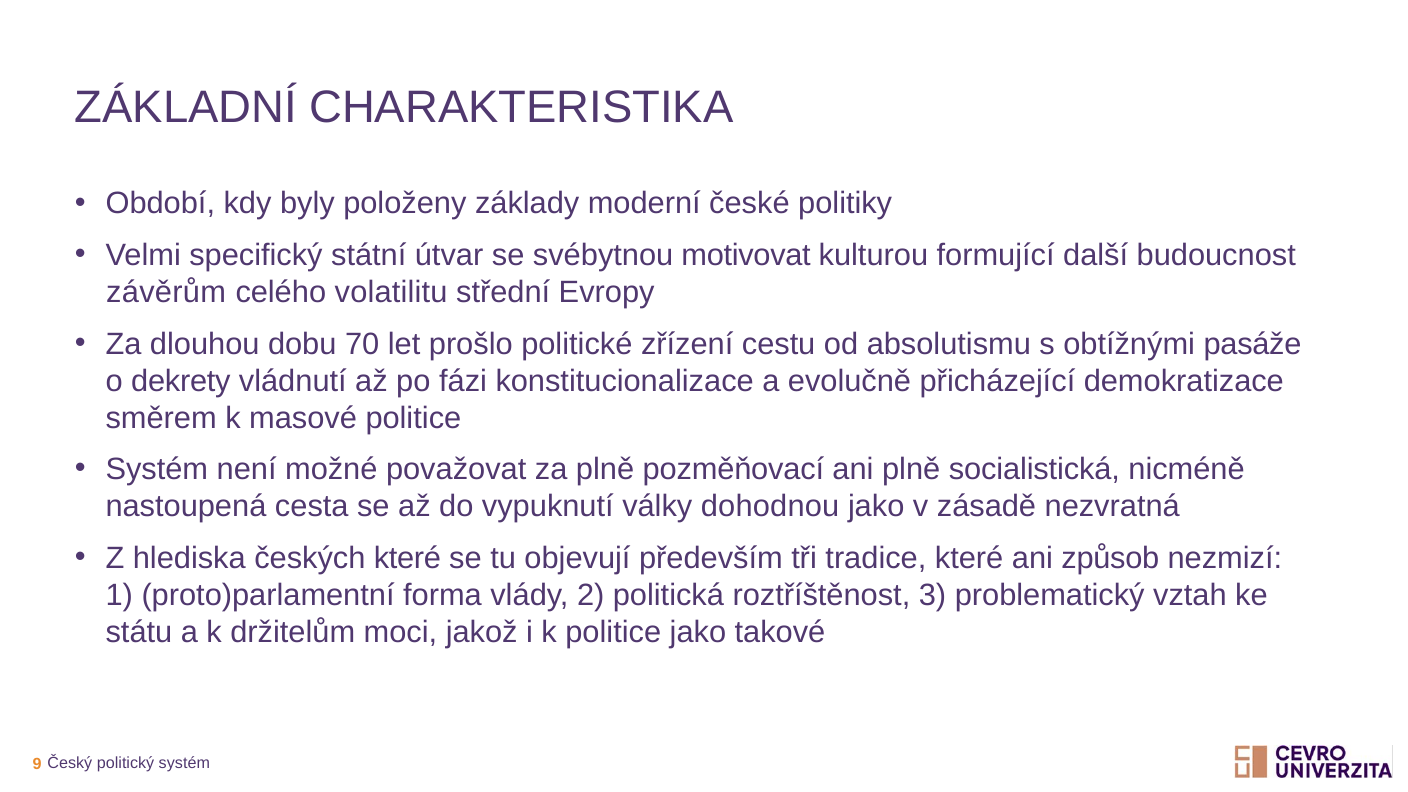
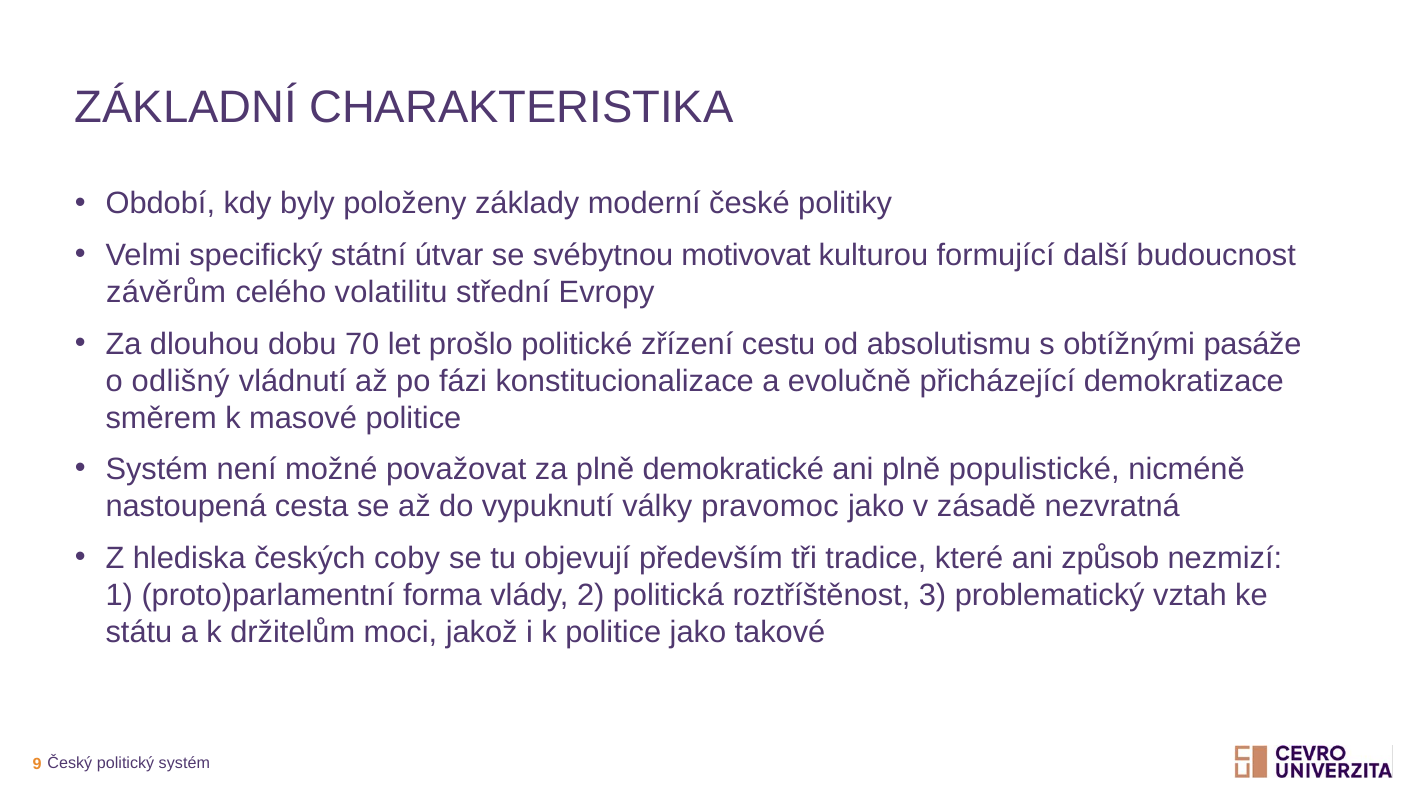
dekrety: dekrety -> odlišný
pozměňovací: pozměňovací -> demokratické
socialistická: socialistická -> populistické
dohodnou: dohodnou -> pravomoc
českých které: které -> coby
